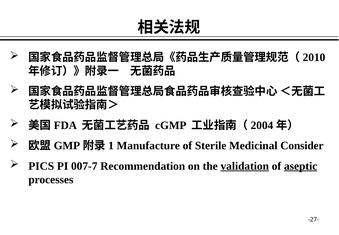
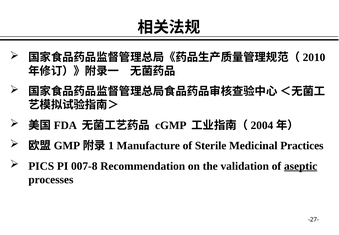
Consider: Consider -> Practices
007-7: 007-7 -> 007-8
validation underline: present -> none
